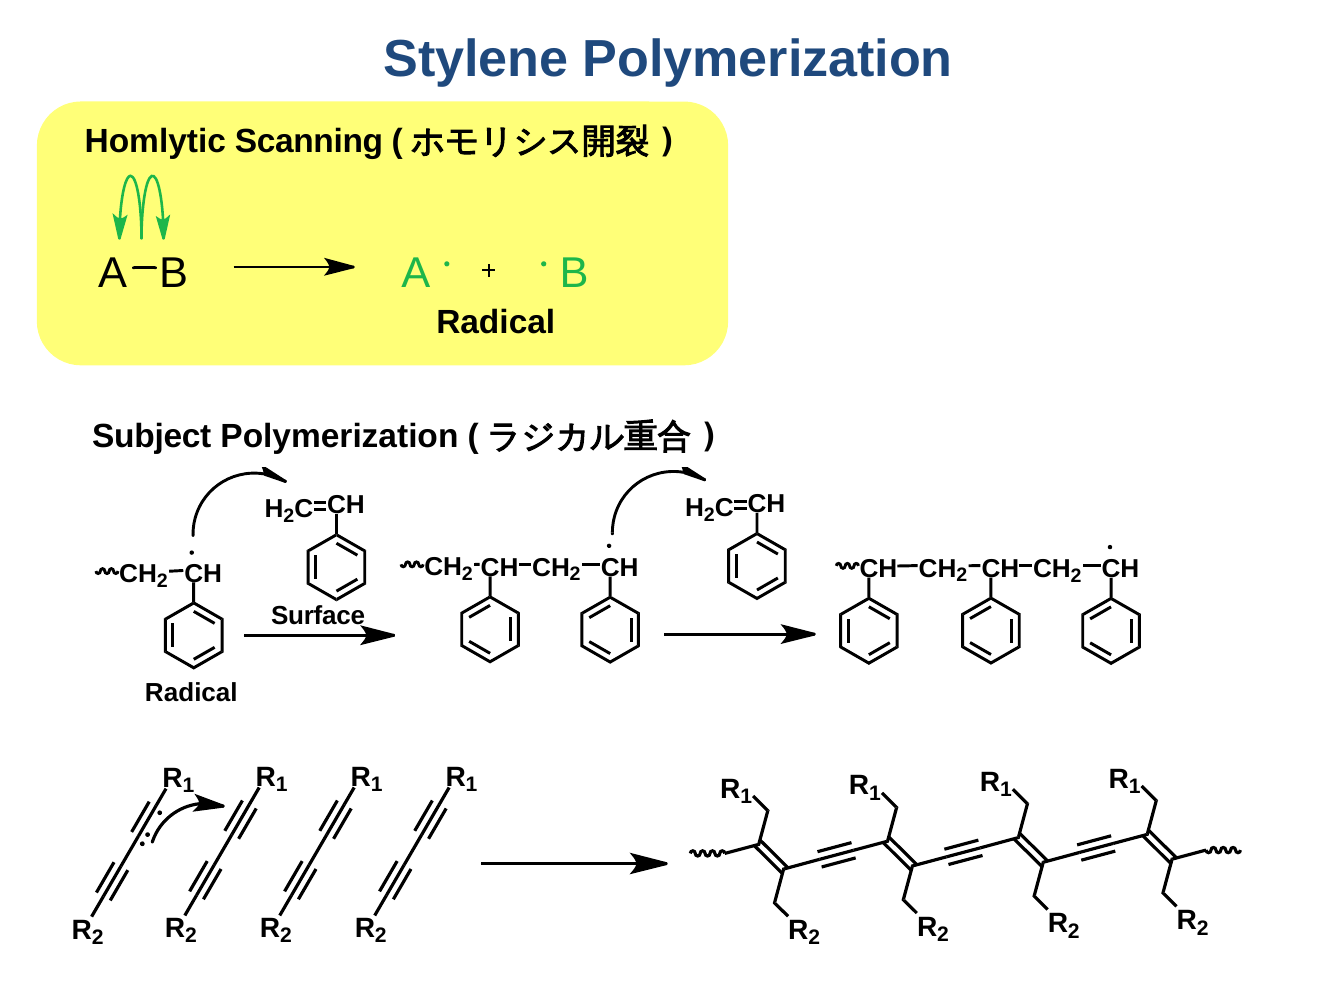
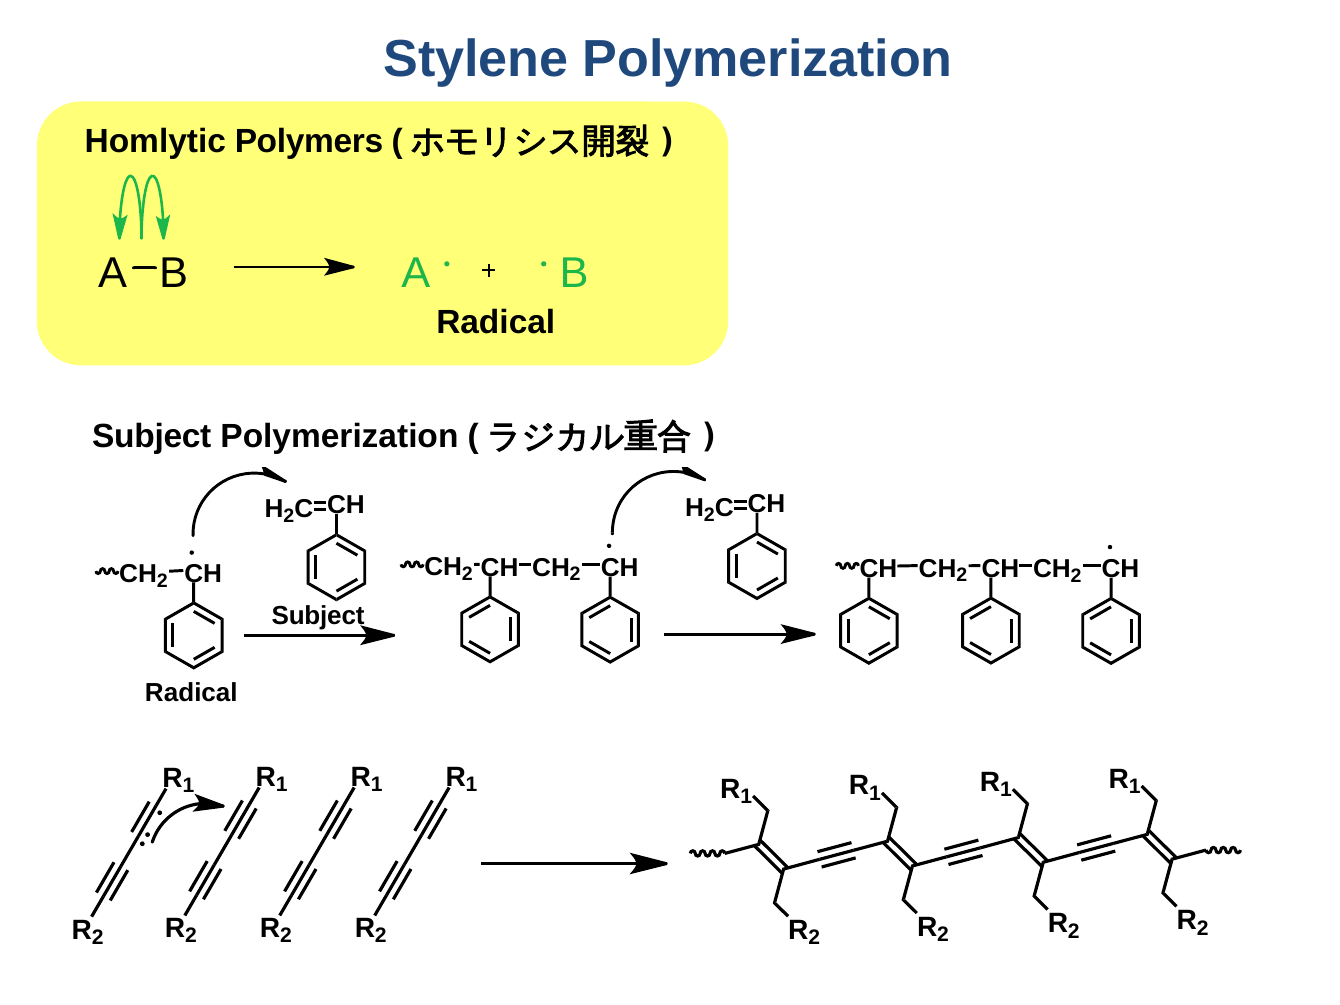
Scanning: Scanning -> Polymers
Surface at (318, 616): Surface -> Subject
